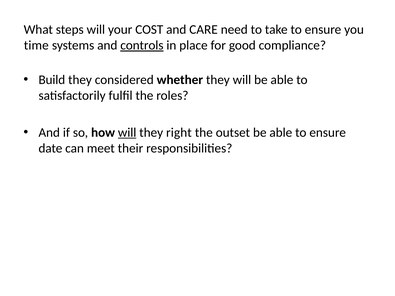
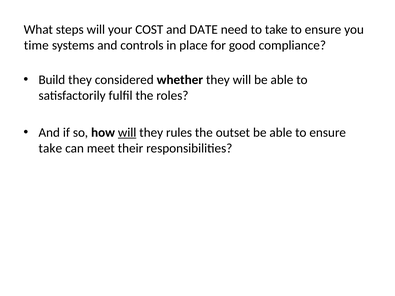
CARE: CARE -> DATE
controls underline: present -> none
right: right -> rules
date at (50, 148): date -> take
